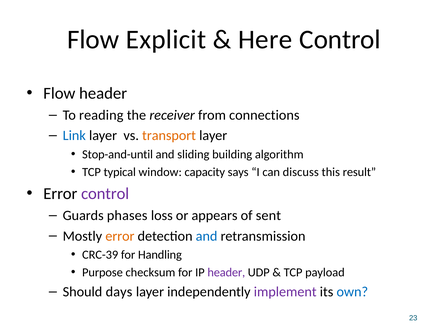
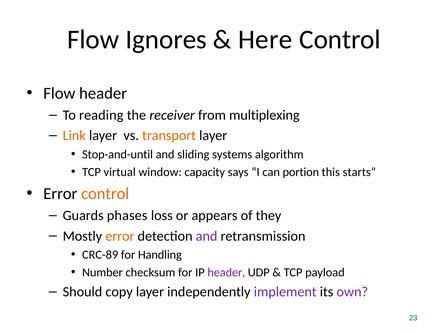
Explicit: Explicit -> Ignores
connections: connections -> multiplexing
Link colour: blue -> orange
building: building -> systems
typical: typical -> virtual
discuss: discuss -> portion
result: result -> starts
control at (105, 194) colour: purple -> orange
sent: sent -> they
and at (207, 236) colour: blue -> purple
CRC-39: CRC-39 -> CRC-89
Purpose: Purpose -> Number
days: days -> copy
own colour: blue -> purple
